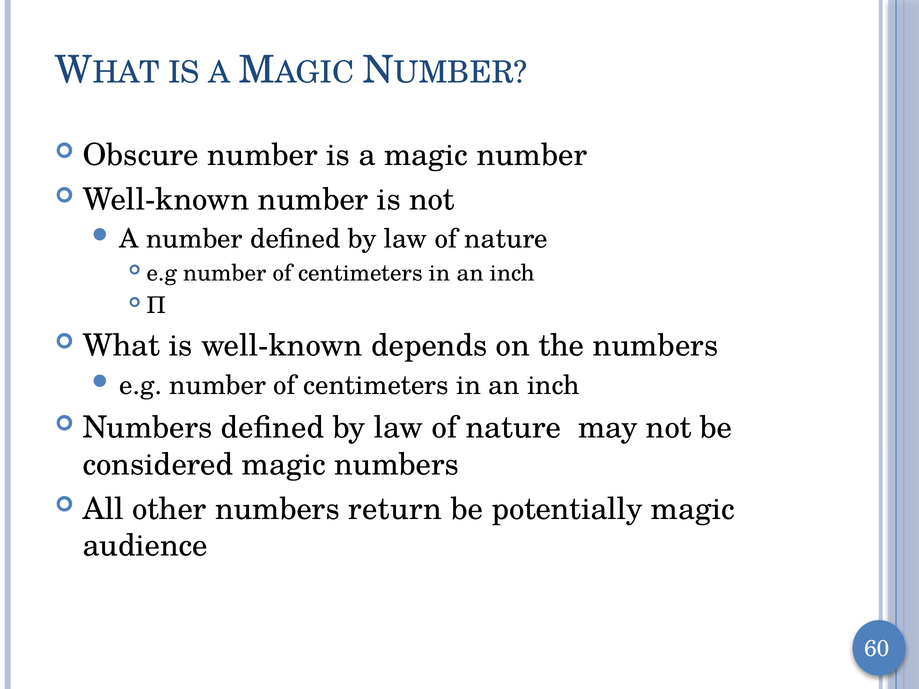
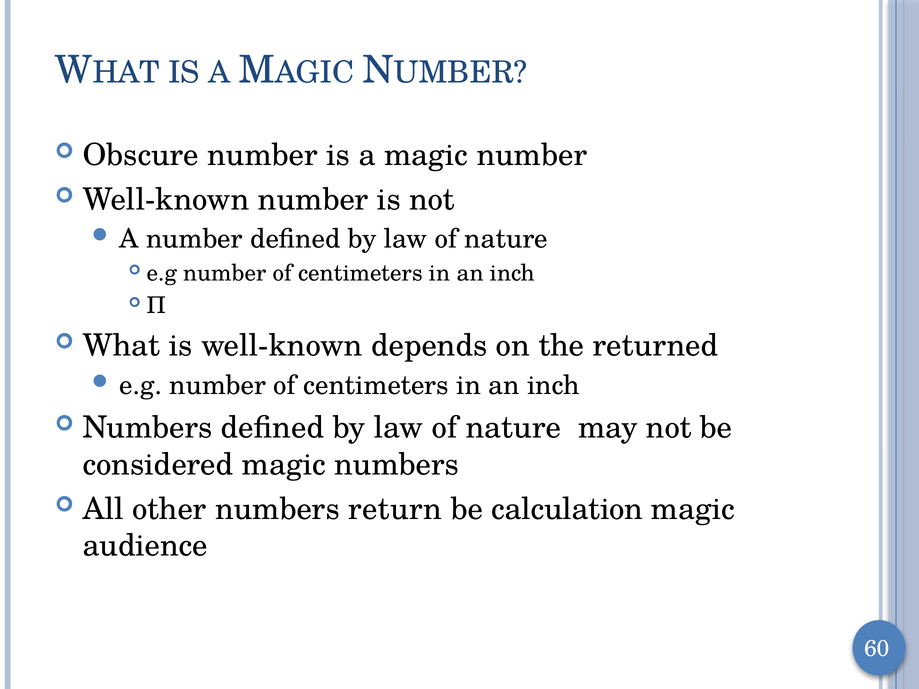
the numbers: numbers -> returned
potentially: potentially -> calculation
